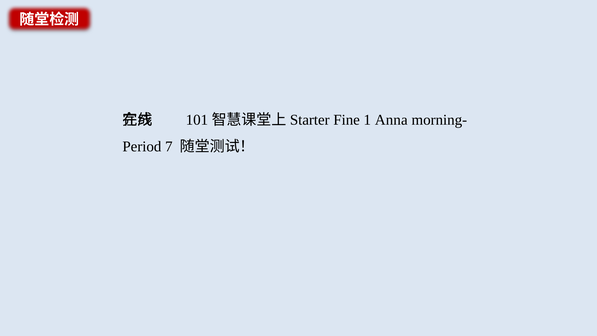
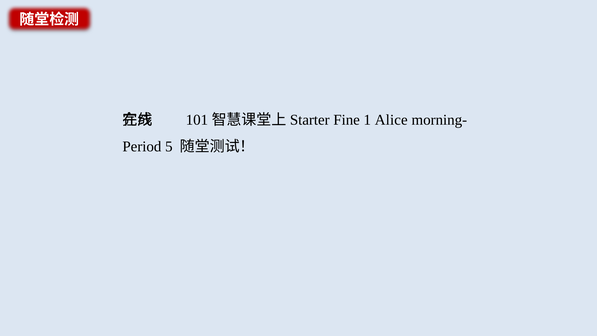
Anna: Anna -> Alice
7: 7 -> 5
